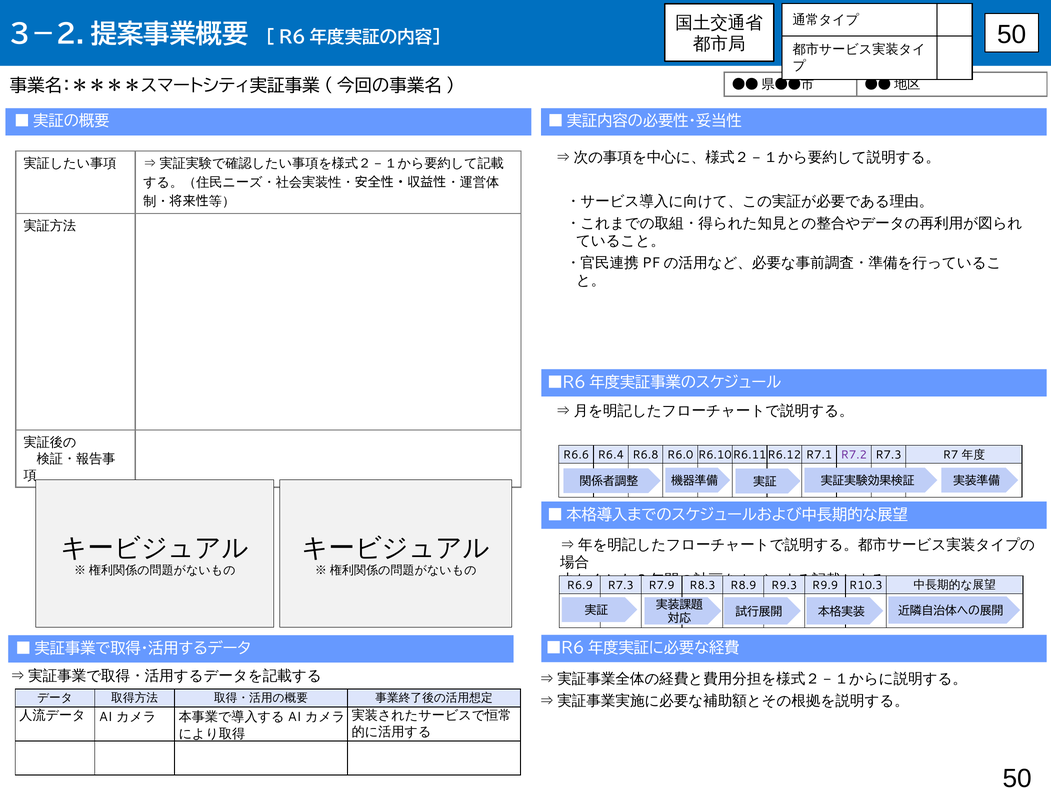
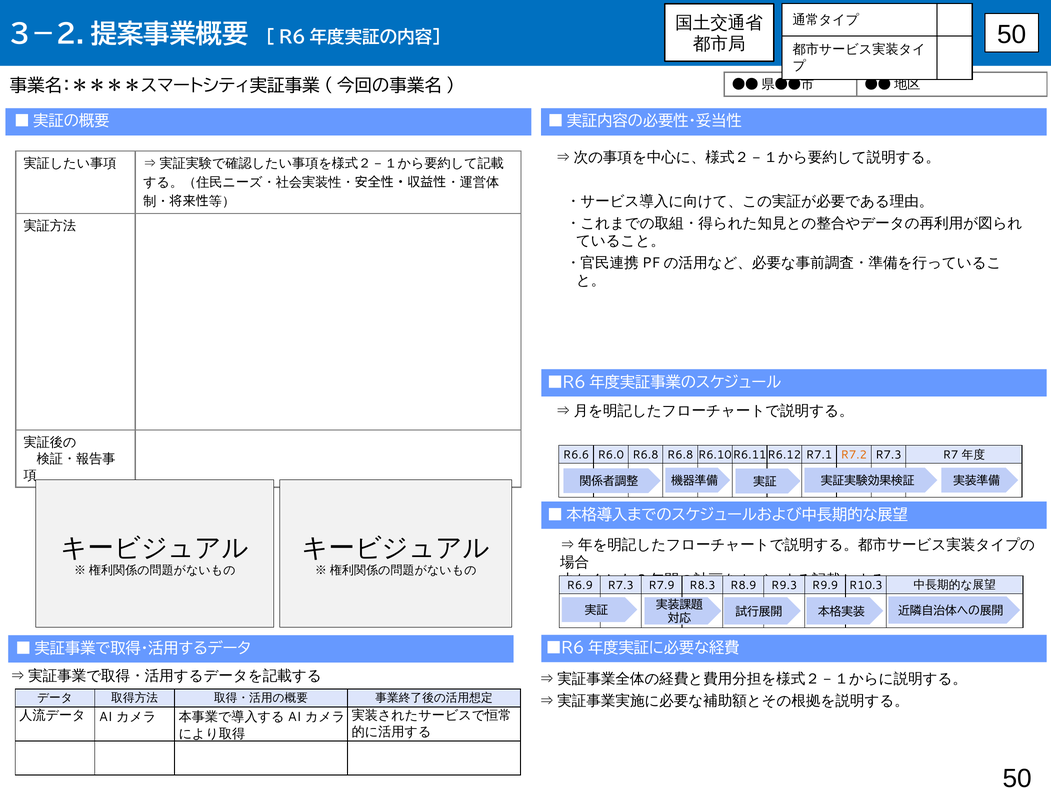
R6.4: R6.4 -> R6.0
R6.8 R6.0: R6.0 -> R6.8
R7.2 colour: purple -> orange
